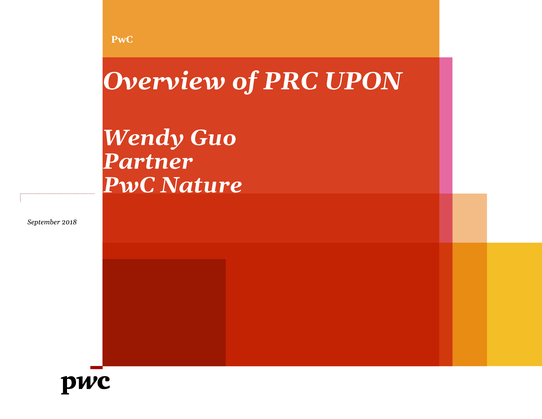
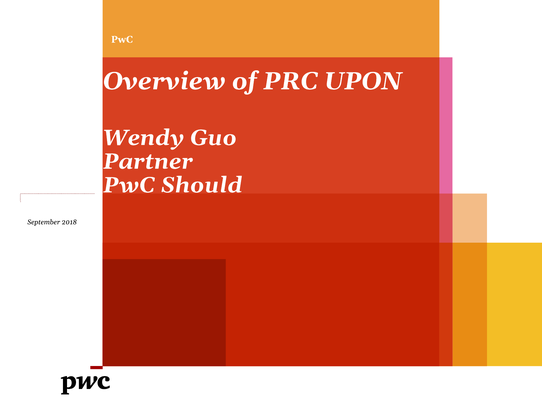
Nature: Nature -> Should
